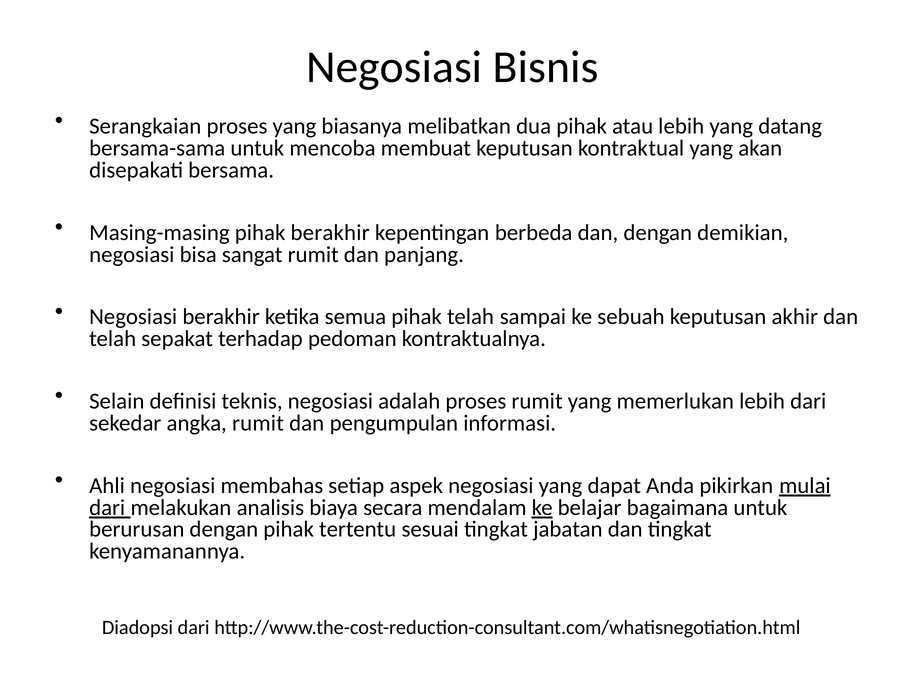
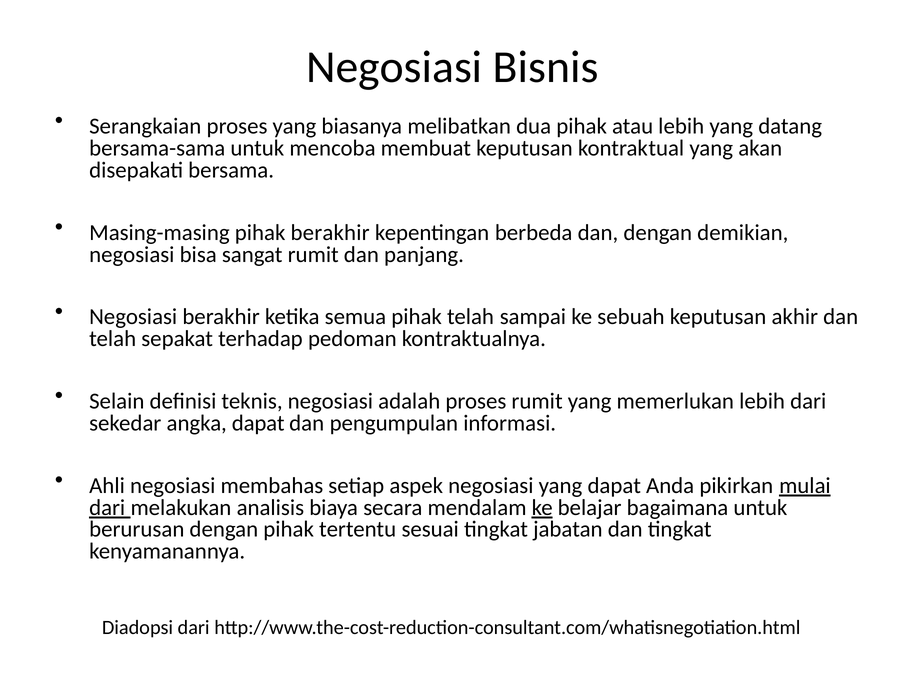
angka rumit: rumit -> dapat
